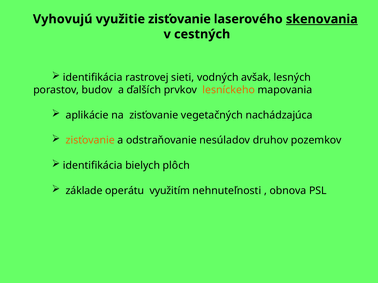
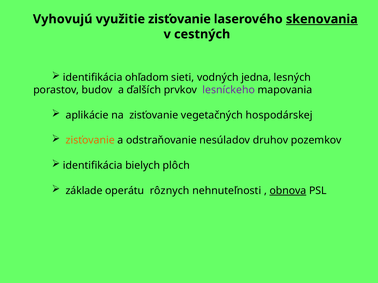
rastrovej: rastrovej -> ohľadom
avšak: avšak -> jedna
lesníckeho colour: orange -> purple
nachádzajúca: nachádzajúca -> hospodárskej
využitím: využitím -> rôznych
obnova underline: none -> present
